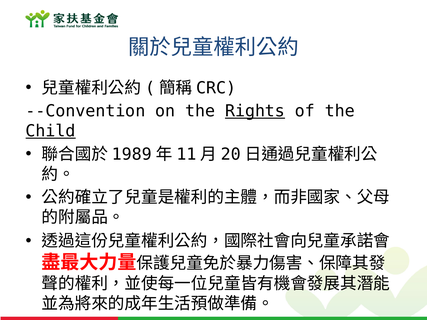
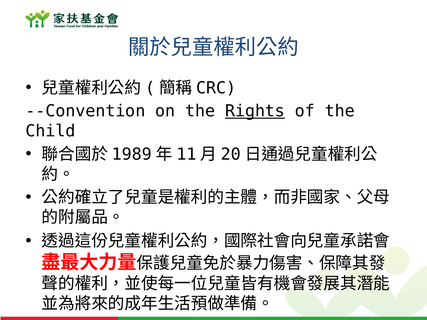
Child underline: present -> none
